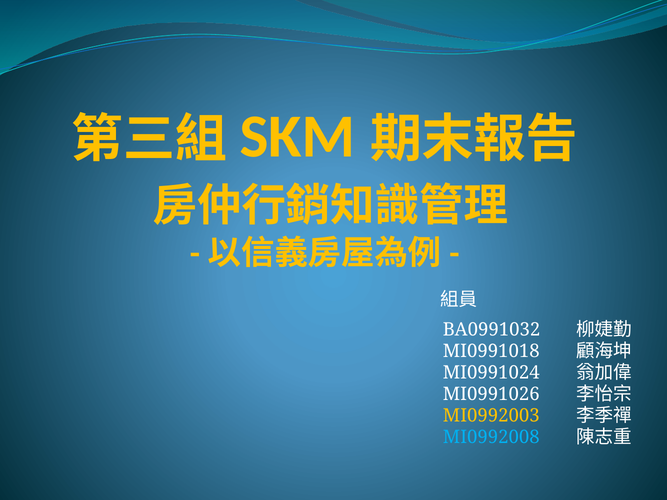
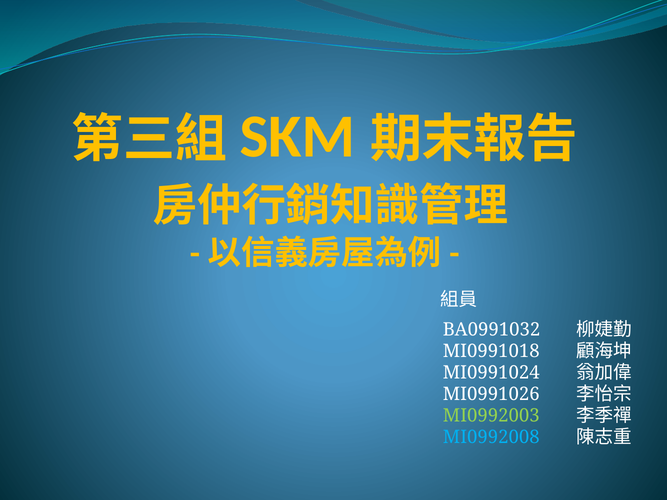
MI0992003 colour: yellow -> light green
